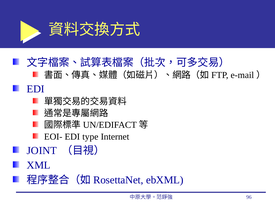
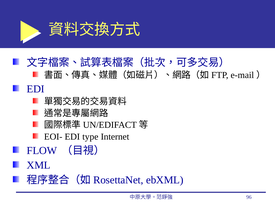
JOINT: JOINT -> FLOW
